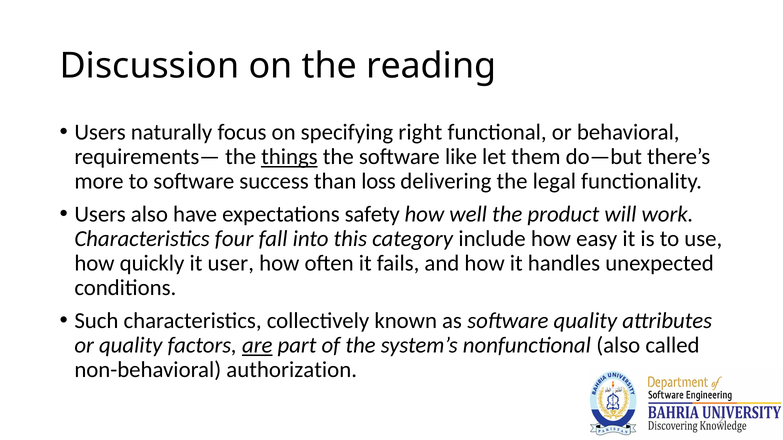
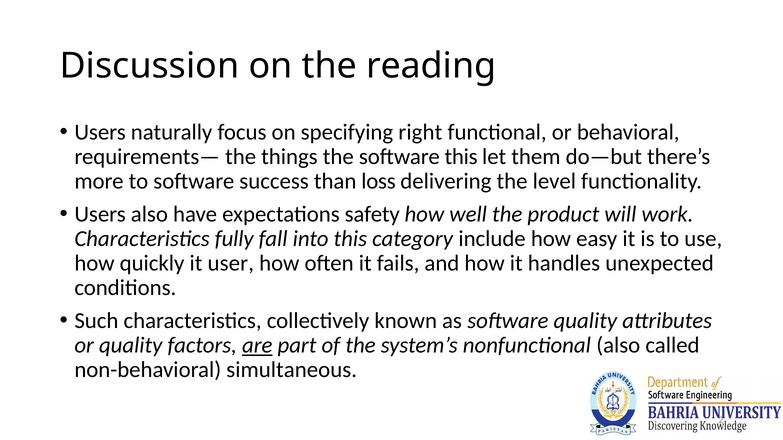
things underline: present -> none
software like: like -> this
legal: legal -> level
four: four -> fully
authorization: authorization -> simultaneous
